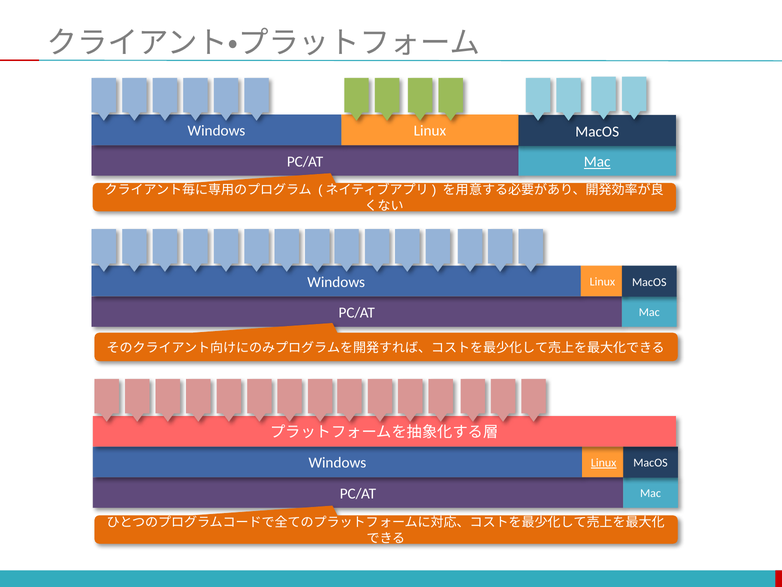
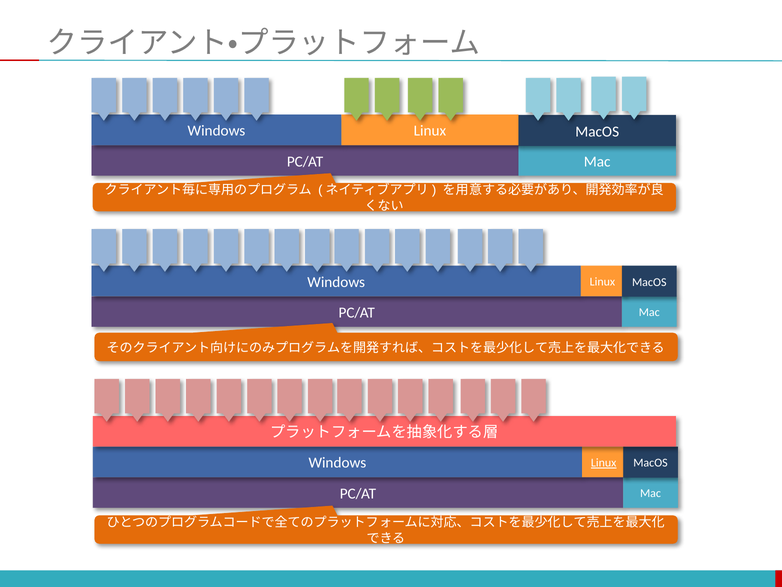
Mac at (597, 162) underline: present -> none
